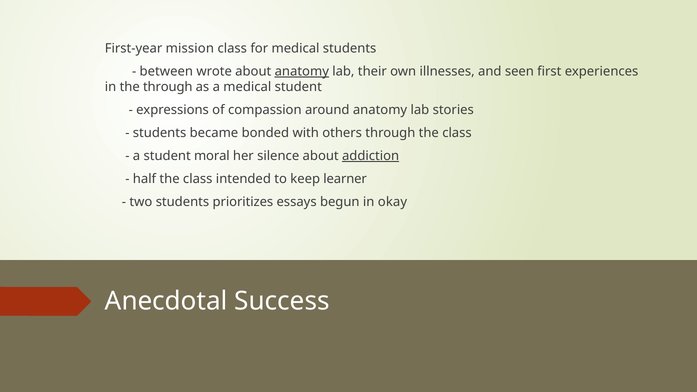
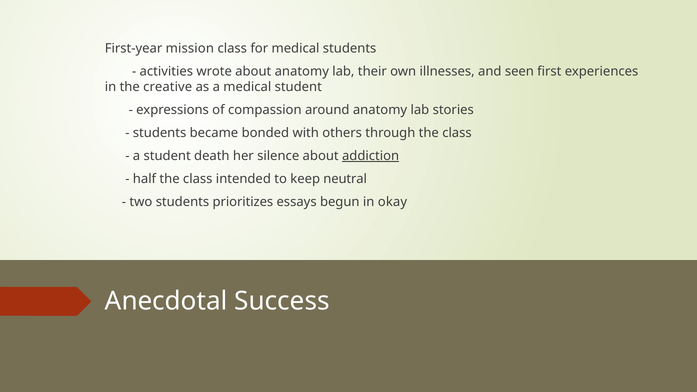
between: between -> activities
anatomy at (302, 71) underline: present -> none
the through: through -> creative
moral: moral -> death
learner: learner -> neutral
